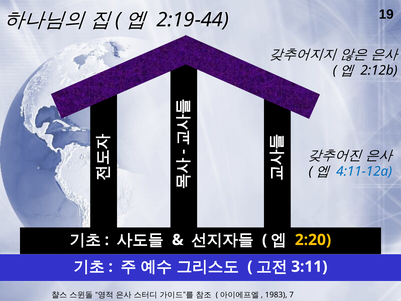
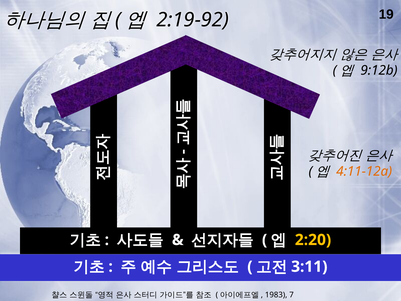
2:19-44: 2:19-44 -> 2:19-92
2:12b: 2:12b -> 9:12b
4:11-12a colour: blue -> orange
